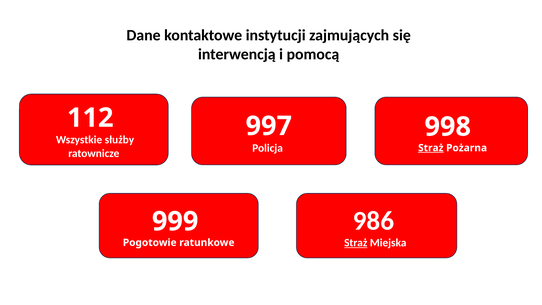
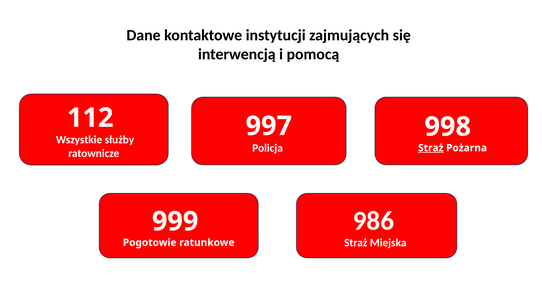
Straż at (356, 243) underline: present -> none
